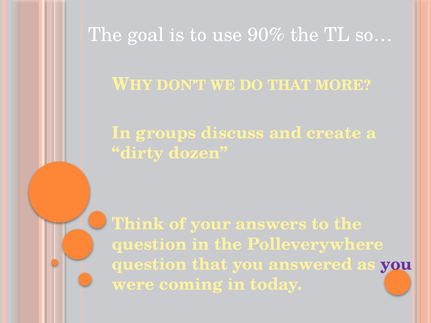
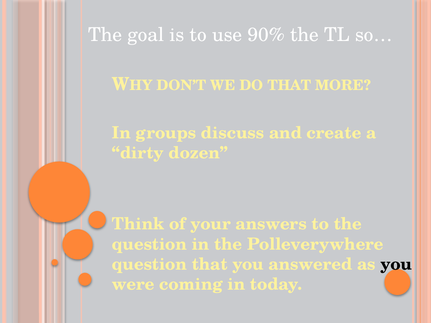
you at (396, 265) colour: purple -> black
